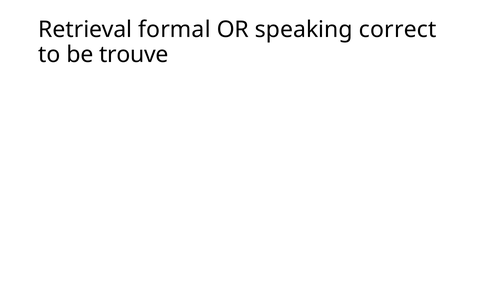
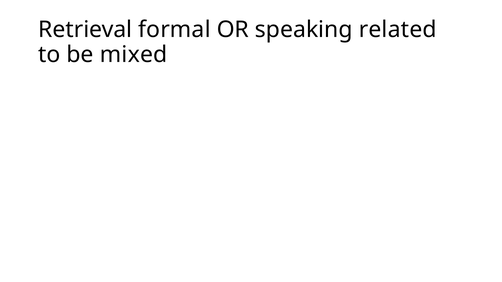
correct: correct -> related
trouve: trouve -> mixed
